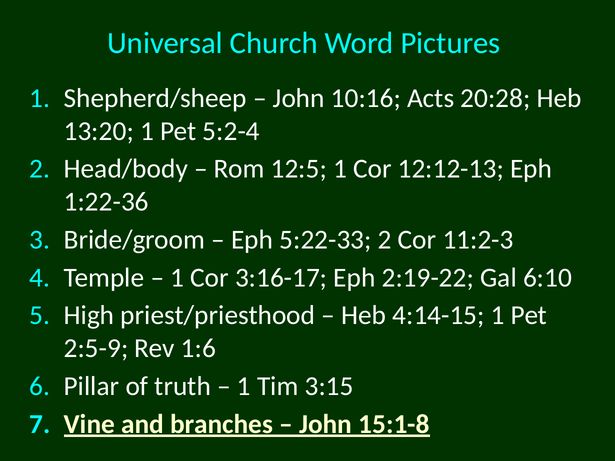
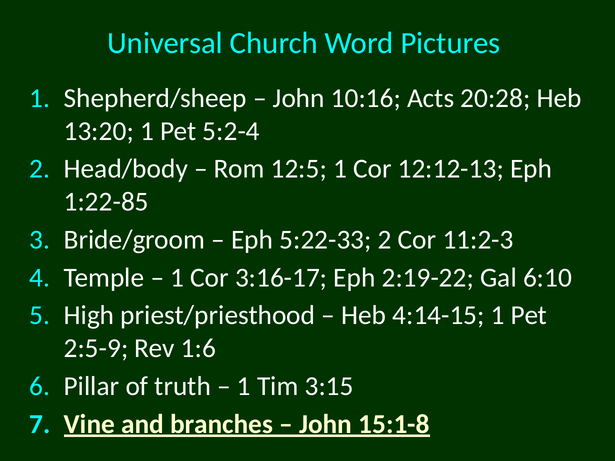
1:22-36: 1:22-36 -> 1:22-85
